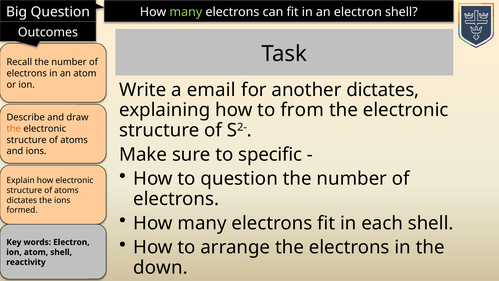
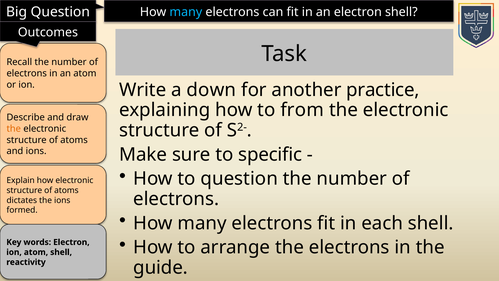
many at (186, 12) colour: light green -> light blue
email: email -> down
another dictates: dictates -> practice
down: down -> guide
